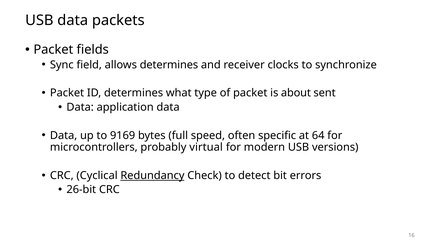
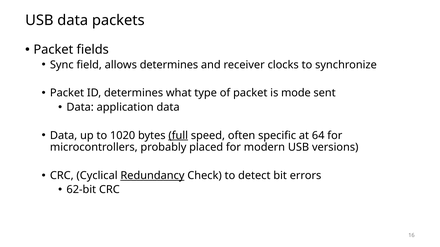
about: about -> mode
9169: 9169 -> 1020
full underline: none -> present
virtual: virtual -> placed
26-bit: 26-bit -> 62-bit
